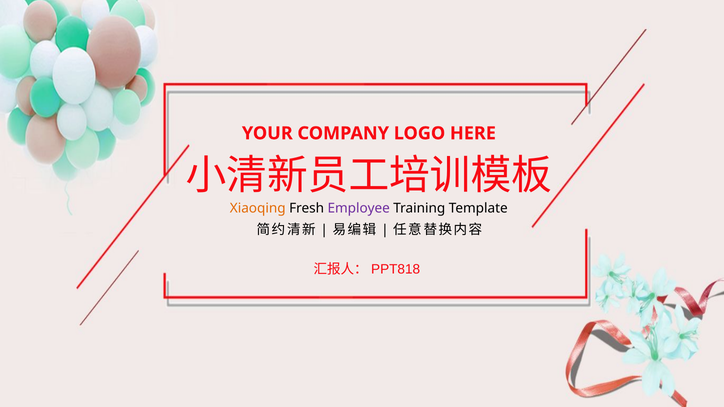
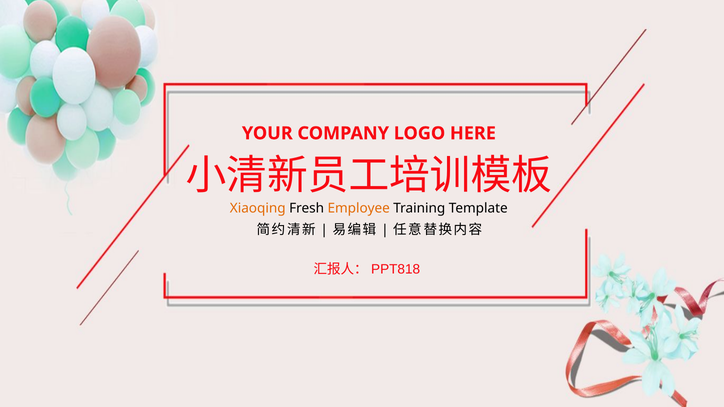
Employee colour: purple -> orange
